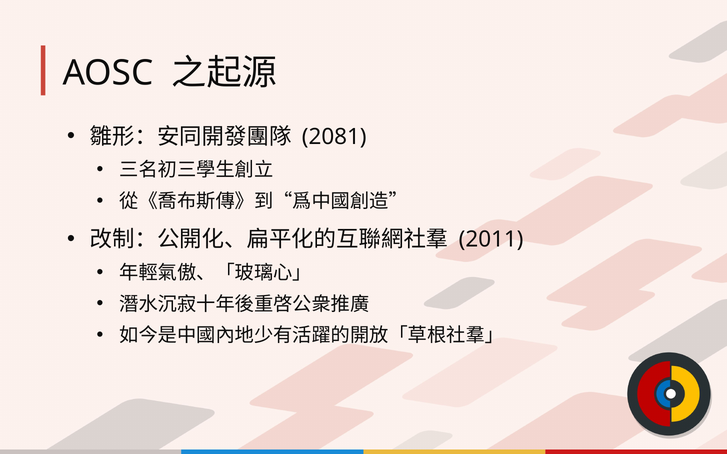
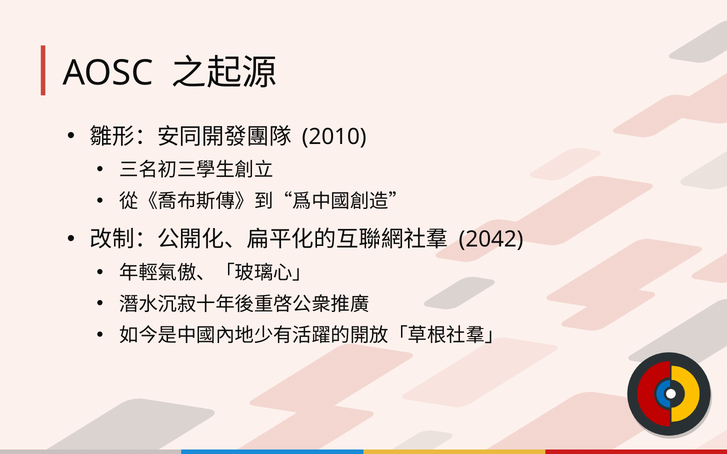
2081: 2081 -> 2010
2011: 2011 -> 2042
